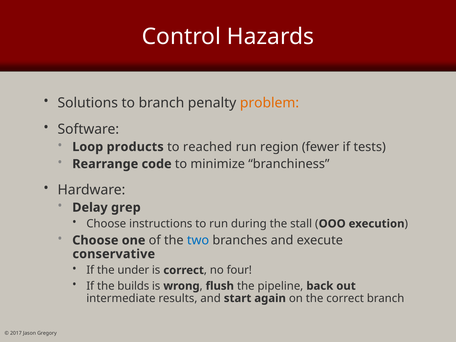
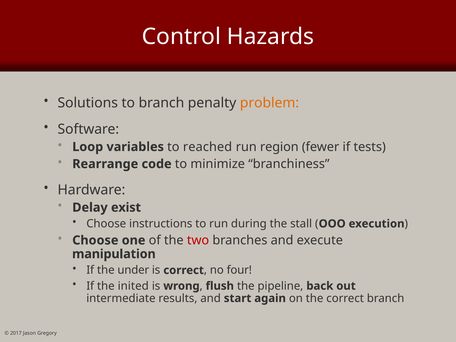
products: products -> variables
grep: grep -> exist
two colour: blue -> red
conservative: conservative -> manipulation
builds: builds -> inited
